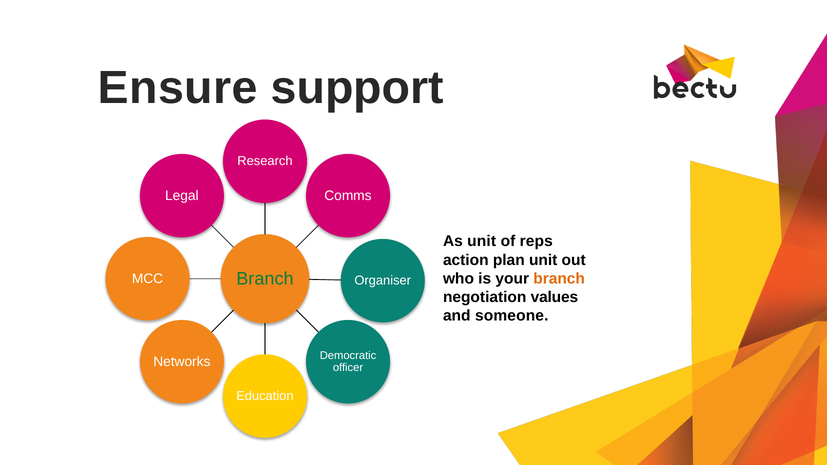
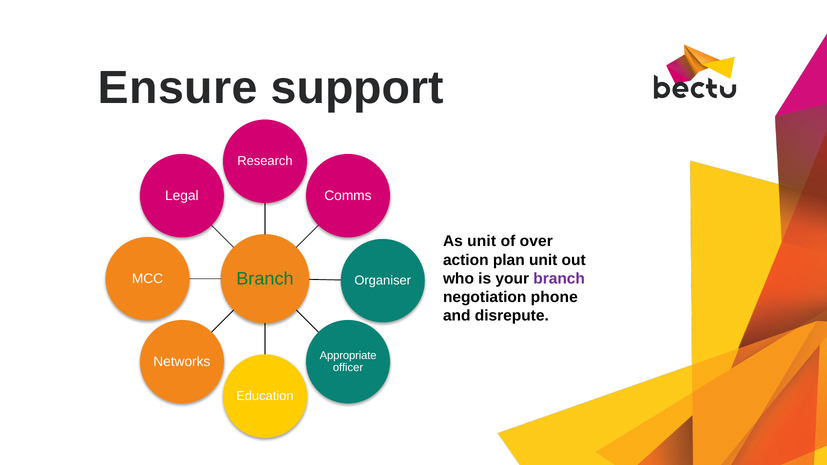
reps: reps -> over
branch at (559, 279) colour: orange -> purple
values: values -> phone
someone: someone -> disrepute
Democratic: Democratic -> Appropriate
